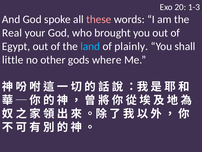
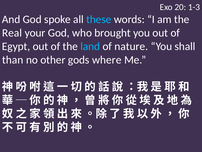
these colour: pink -> light blue
plainly: plainly -> nature
little: little -> than
